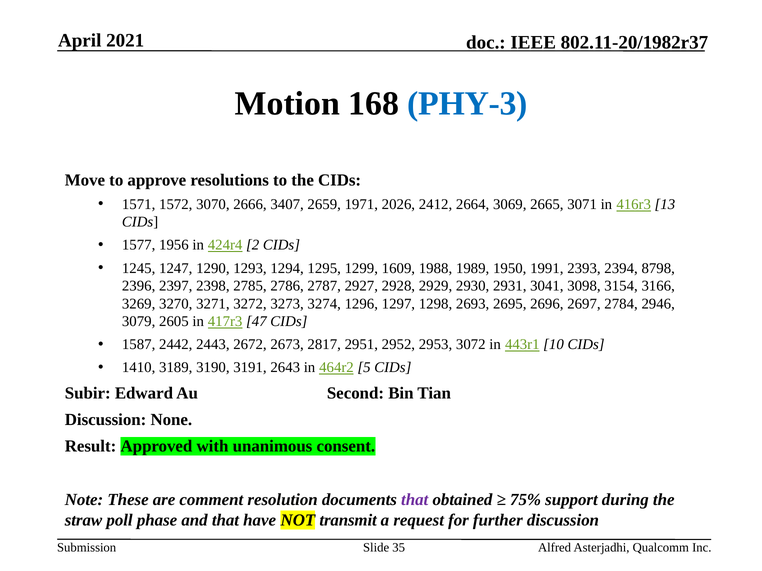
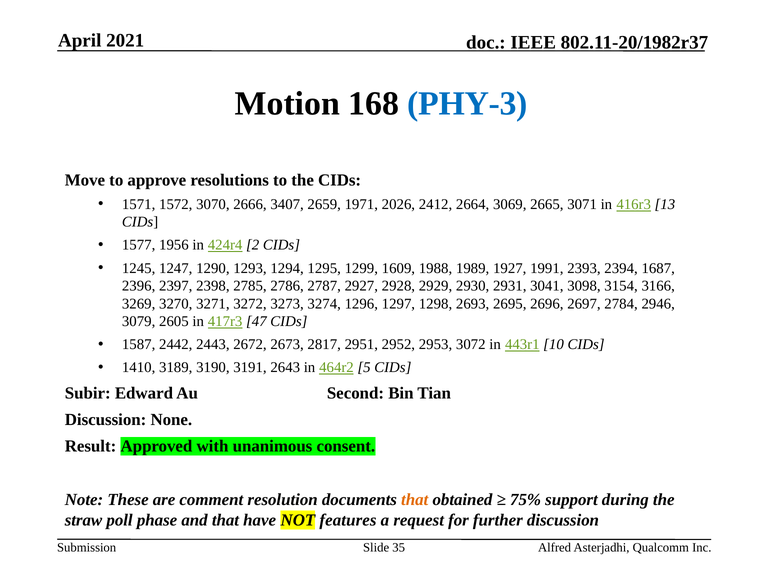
1950: 1950 -> 1927
8798: 8798 -> 1687
that at (415, 500) colour: purple -> orange
transmit: transmit -> features
